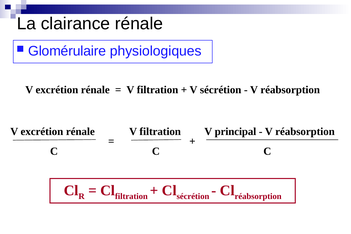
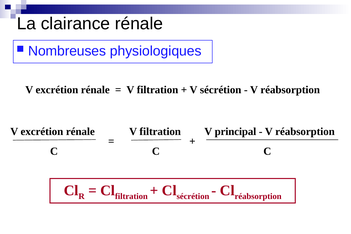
Glomérulaire: Glomérulaire -> Nombreuses
